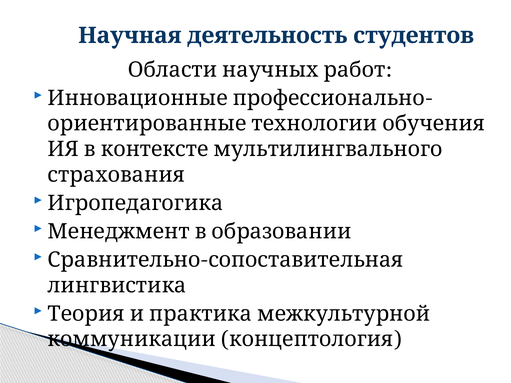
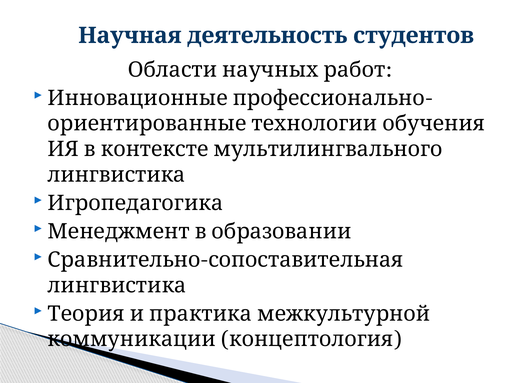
страхования at (116, 175): страхования -> лингвистика
